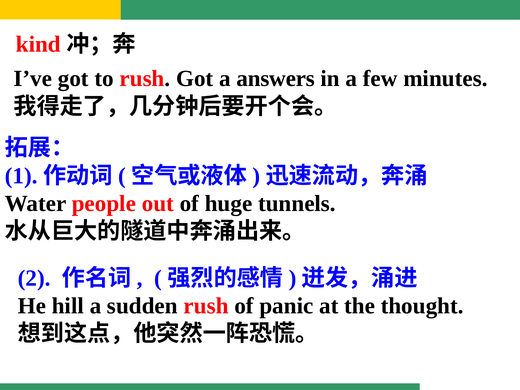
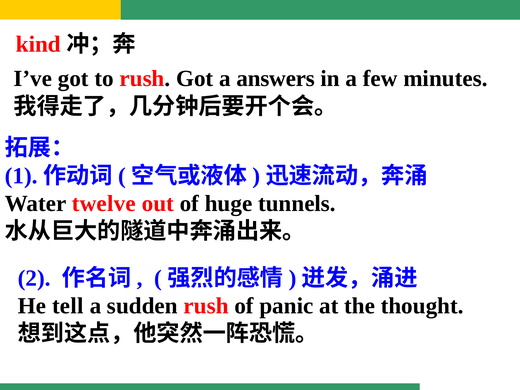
people: people -> twelve
hill: hill -> tell
